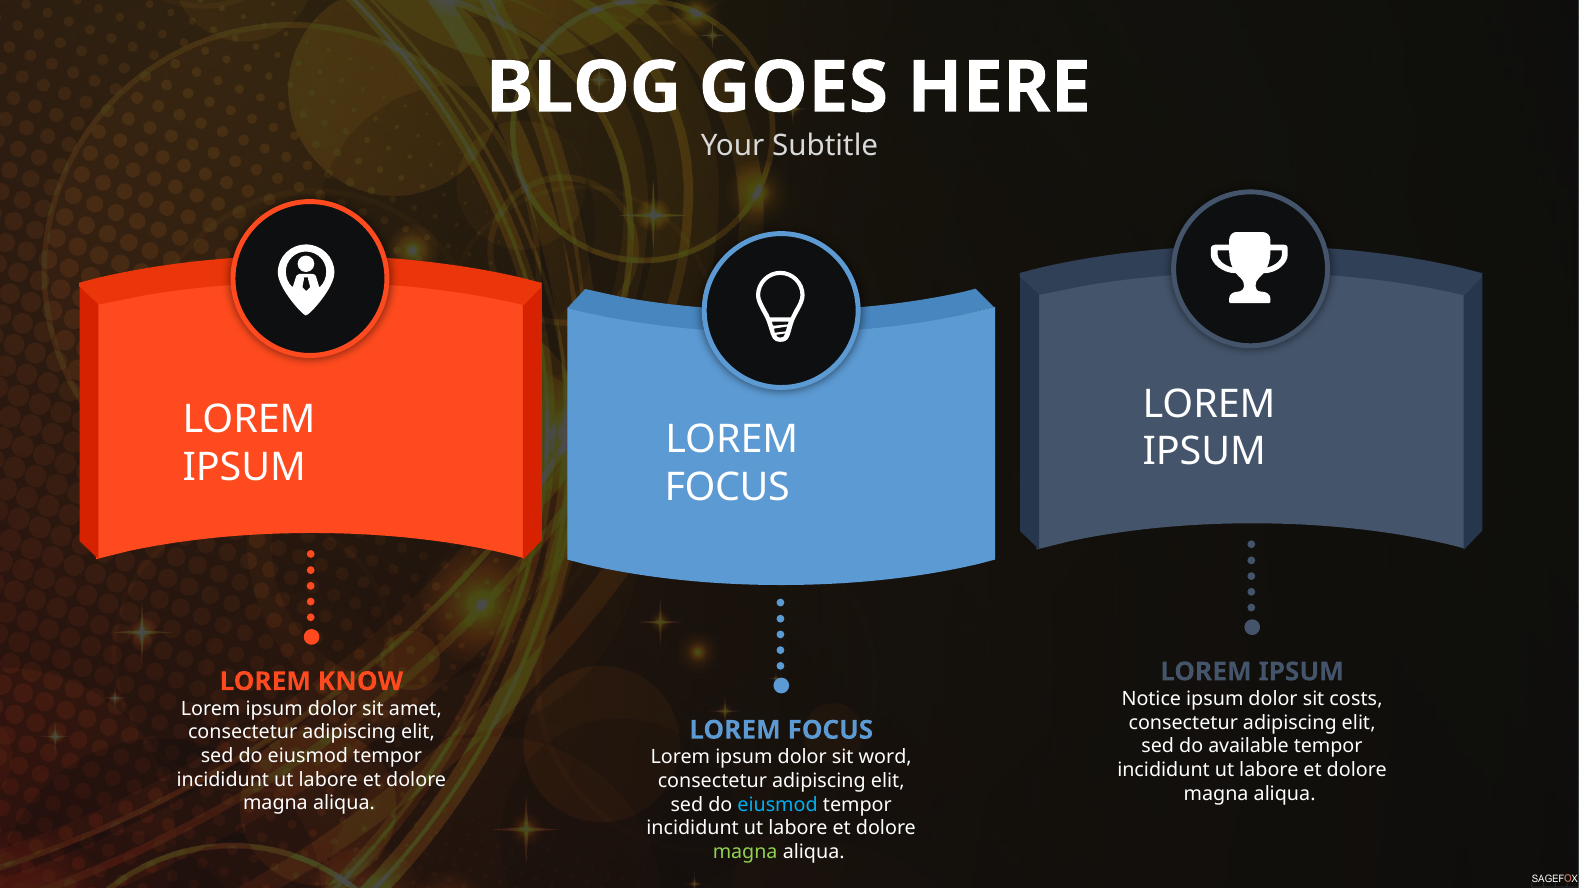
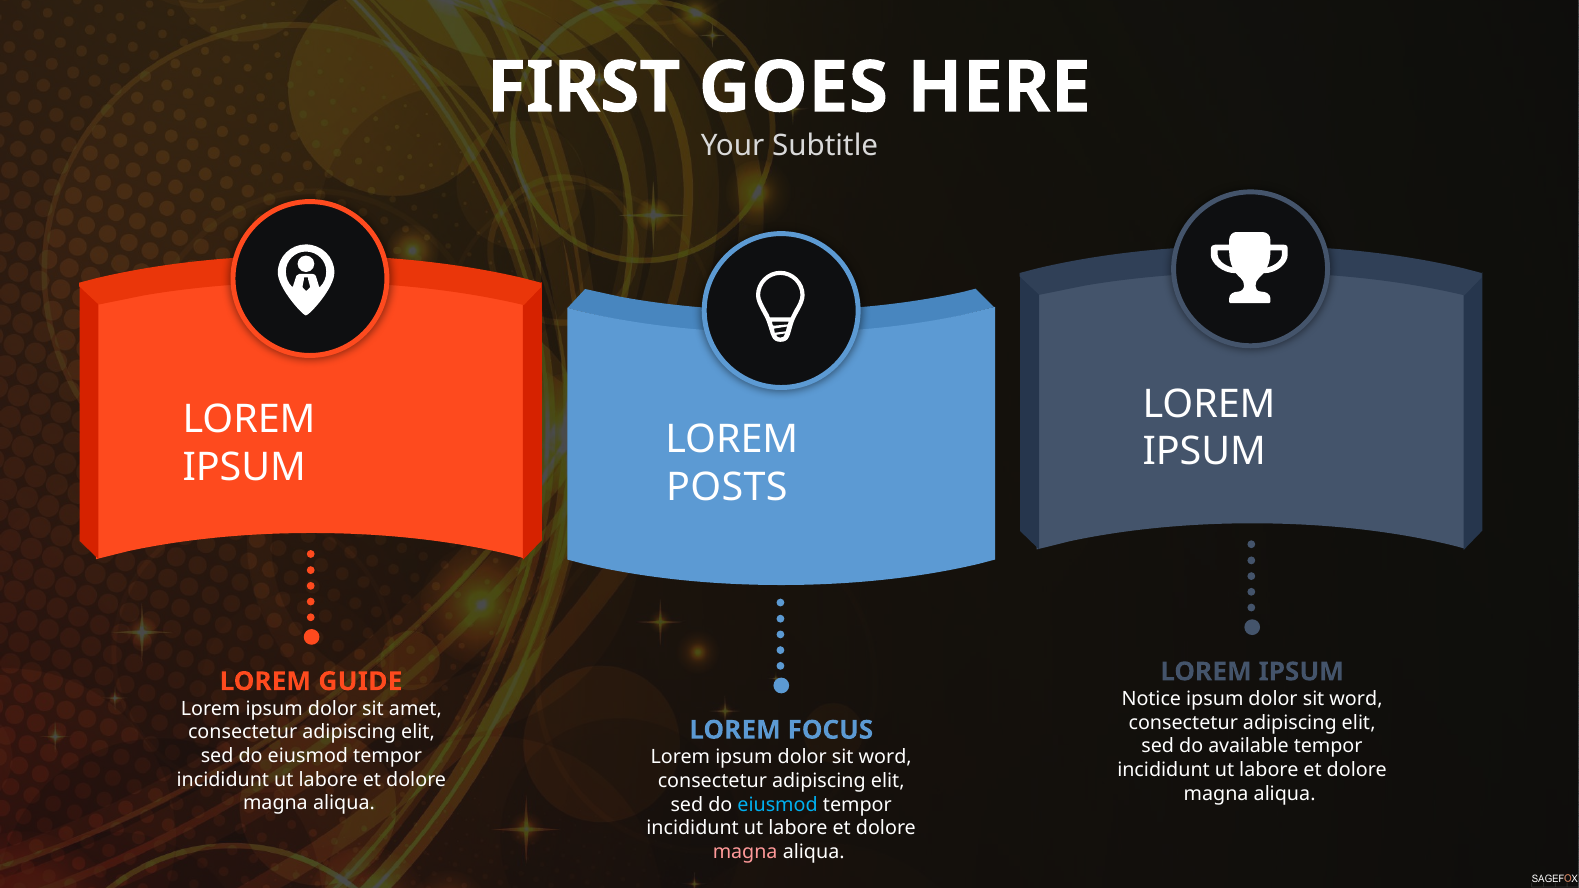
BLOG: BLOG -> FIRST
FOCUS at (727, 487): FOCUS -> POSTS
KNOW: KNOW -> GUIDE
costs at (1356, 699): costs -> word
magna at (745, 852) colour: light green -> pink
